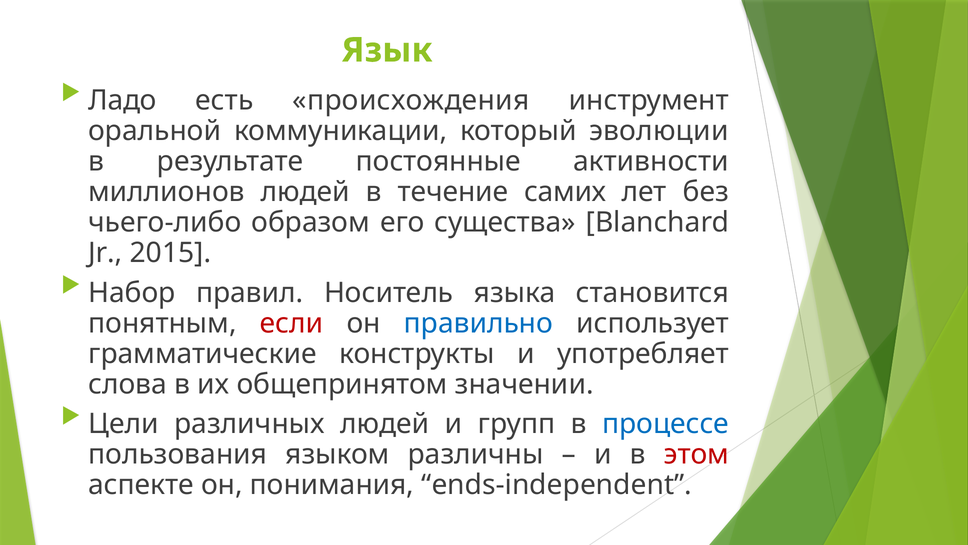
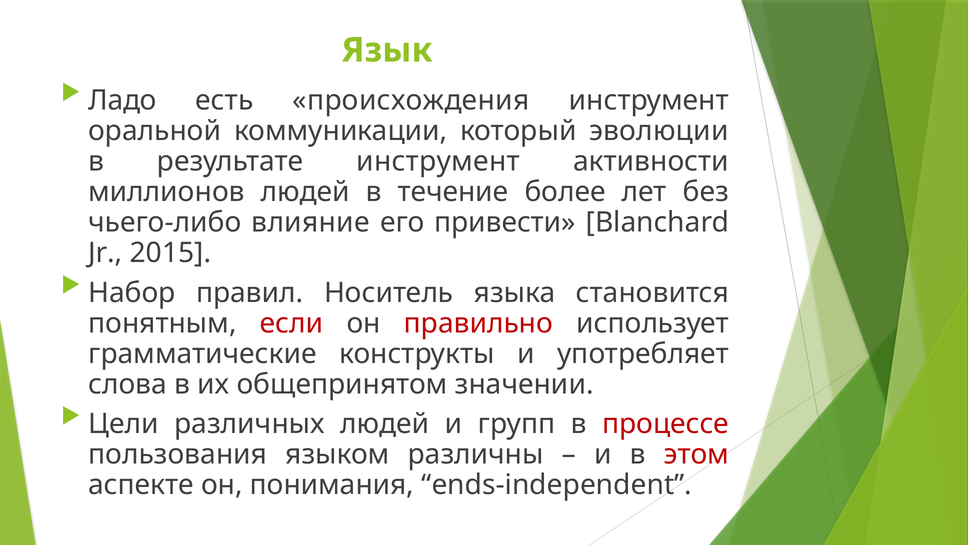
результате постоянные: постоянные -> инструмент
самих: самих -> более
образом: образом -> влияние
существа: существа -> привести
правильно colour: blue -> red
процессе colour: blue -> red
